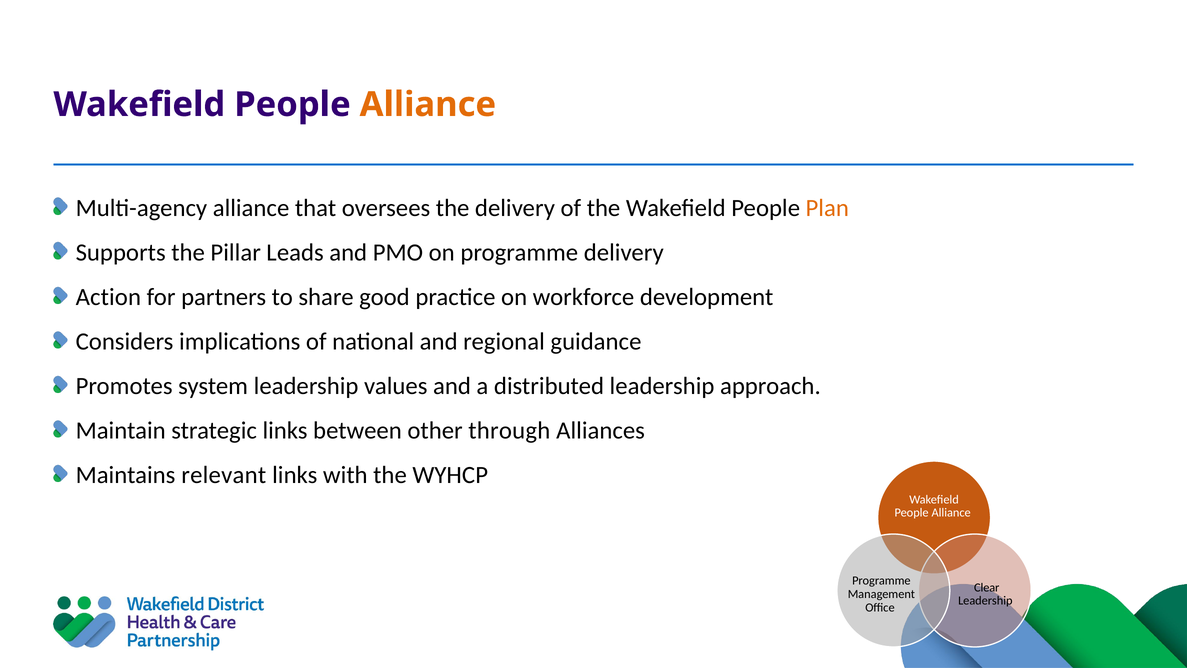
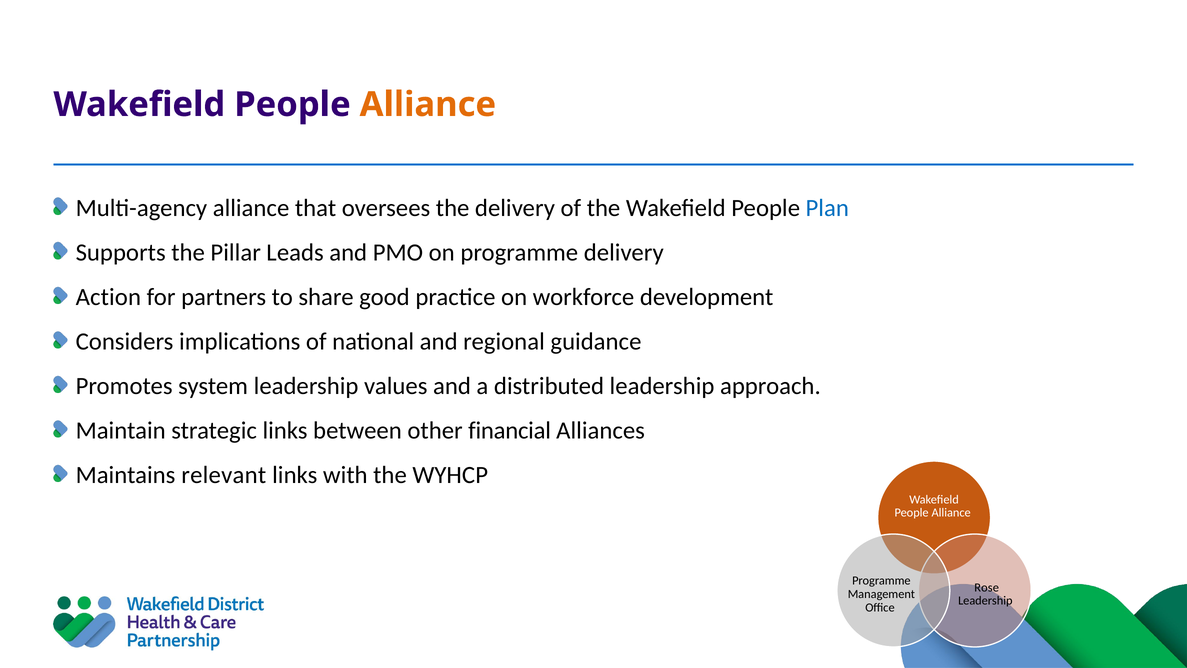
Plan colour: orange -> blue
through: through -> financial
Clear: Clear -> Rose
